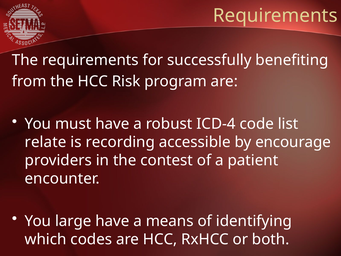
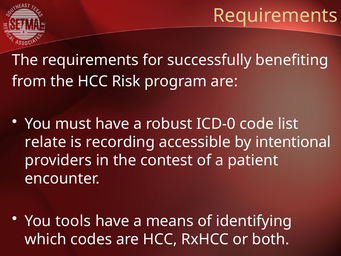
ICD-4: ICD-4 -> ICD-0
encourage: encourage -> intentional
large: large -> tools
